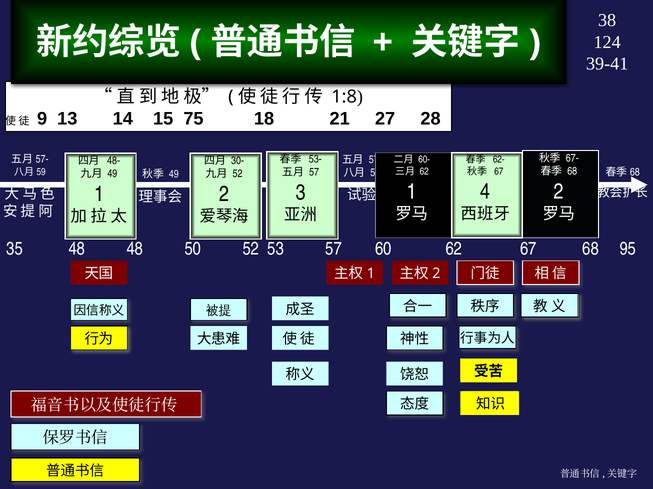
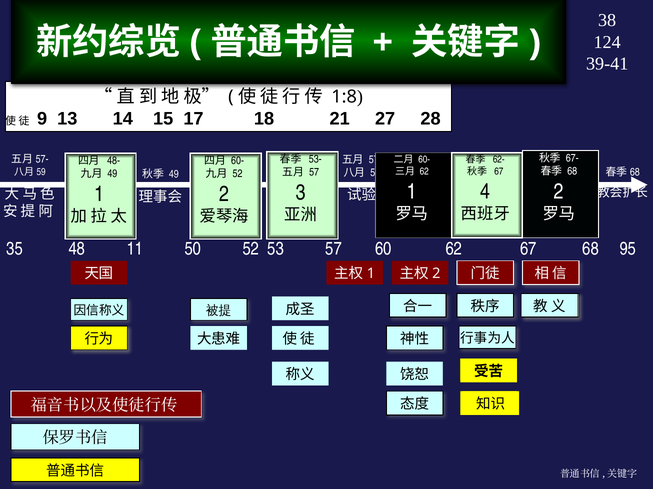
75: 75 -> 17
30- at (238, 161): 30- -> 60-
48 48: 48 -> 11
